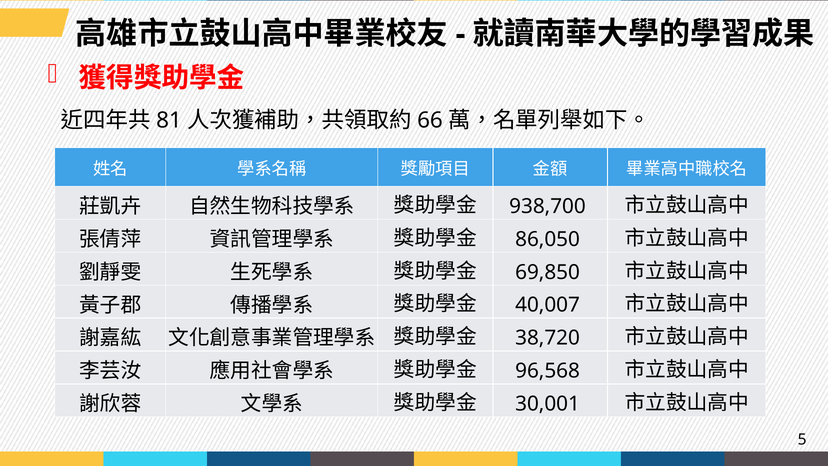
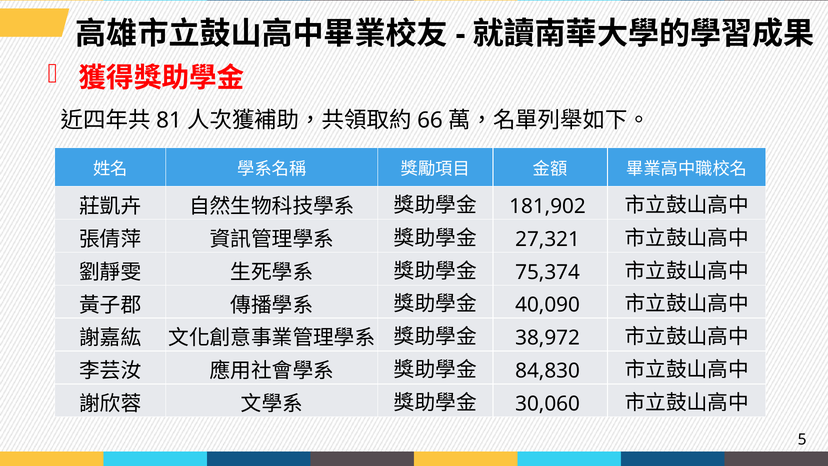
938,700: 938,700 -> 181,902
86,050: 86,050 -> 27,321
69,850: 69,850 -> 75,374
40,007: 40,007 -> 40,090
38,720: 38,720 -> 38,972
96,568: 96,568 -> 84,830
30,001: 30,001 -> 30,060
